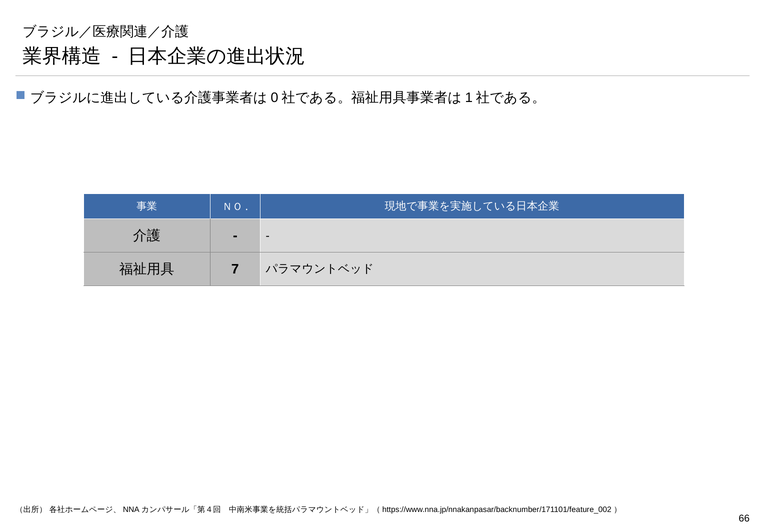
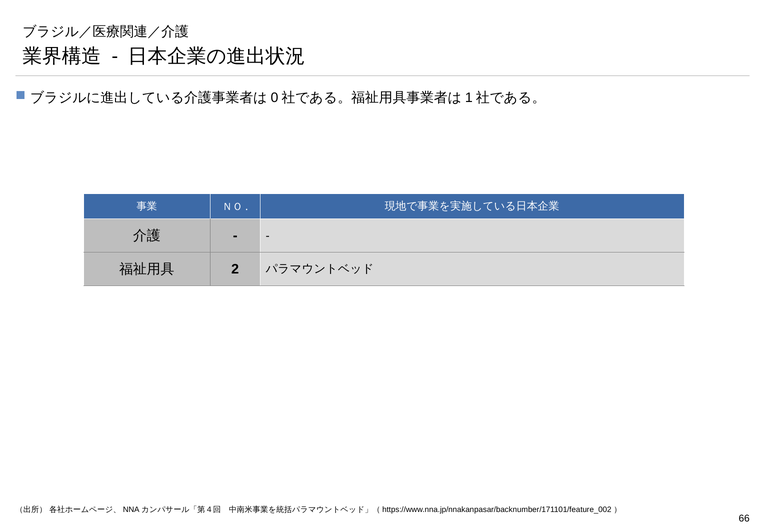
7: 7 -> 2
